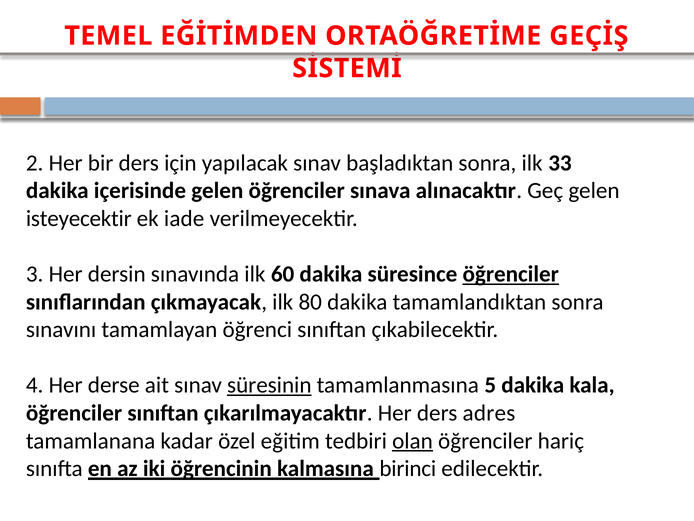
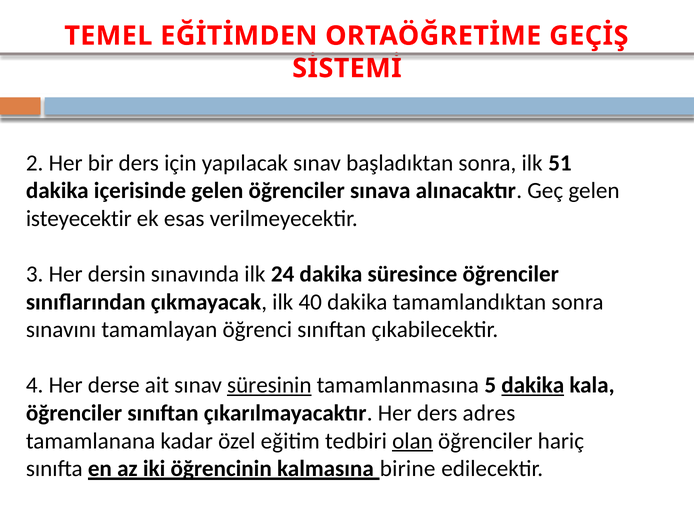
33: 33 -> 51
iade: iade -> esas
60: 60 -> 24
öğrenciler at (511, 274) underline: present -> none
80: 80 -> 40
dakika at (533, 385) underline: none -> present
birinci: birinci -> birine
